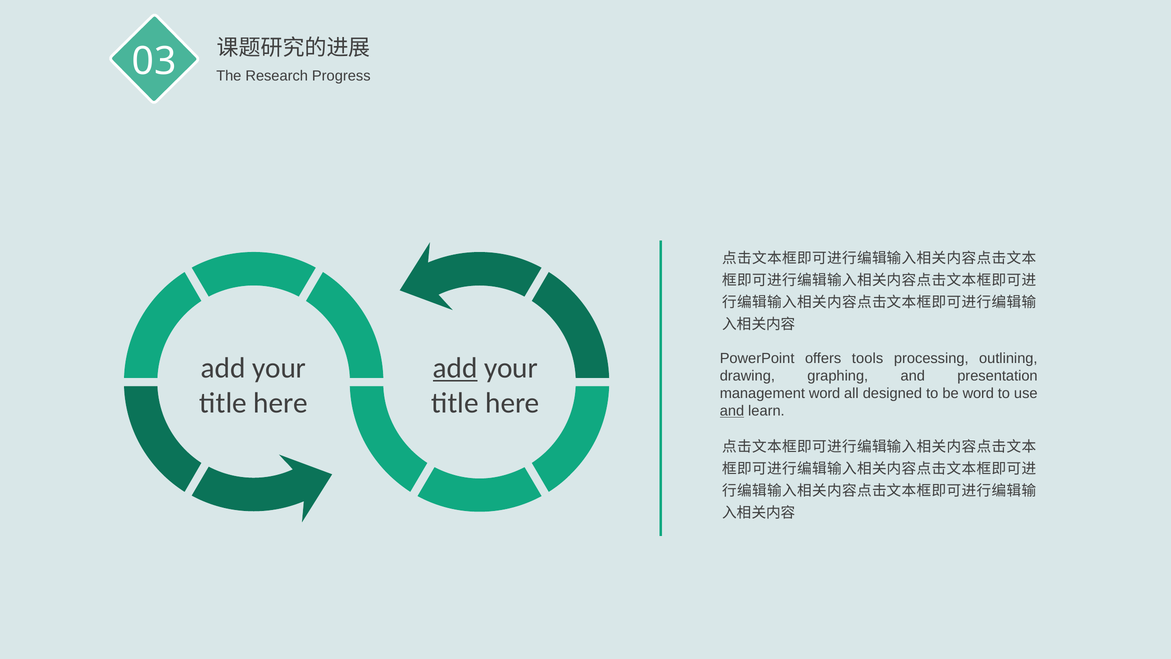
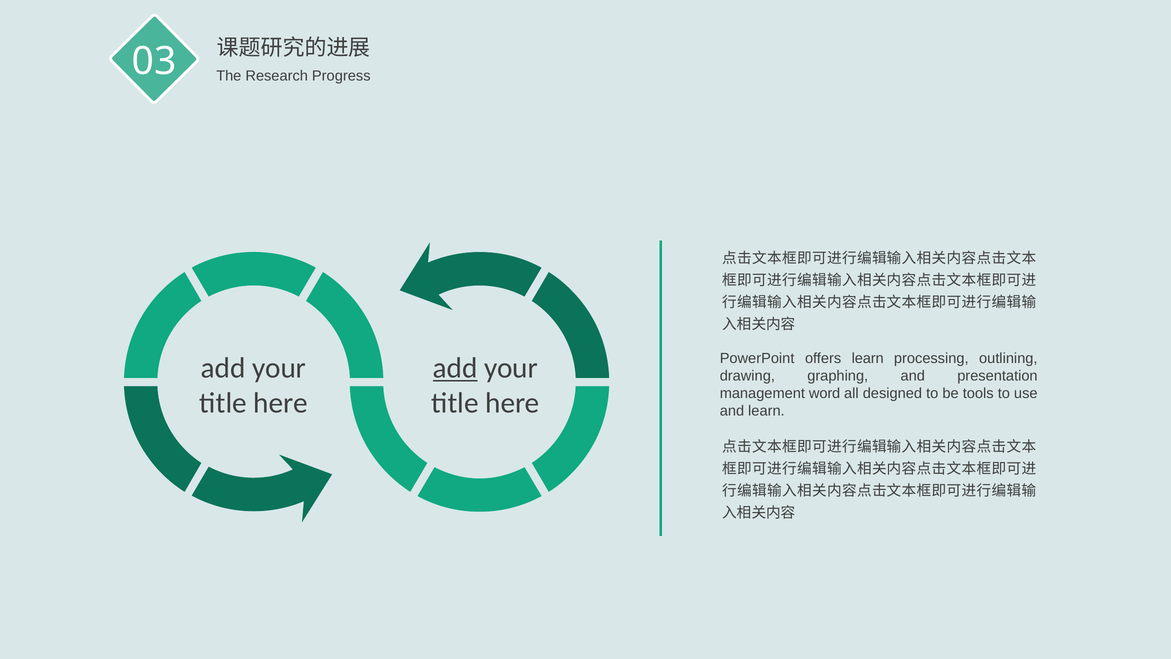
offers tools: tools -> learn
be word: word -> tools
and at (732, 411) underline: present -> none
